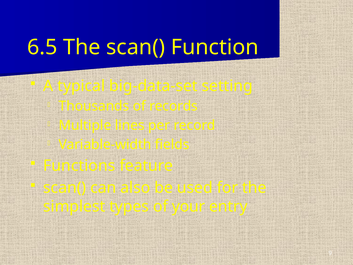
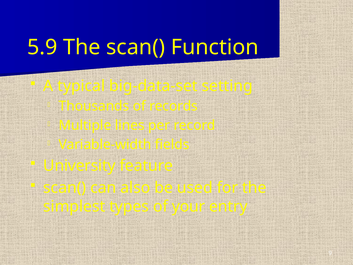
6.5: 6.5 -> 5.9
Functions: Functions -> University
